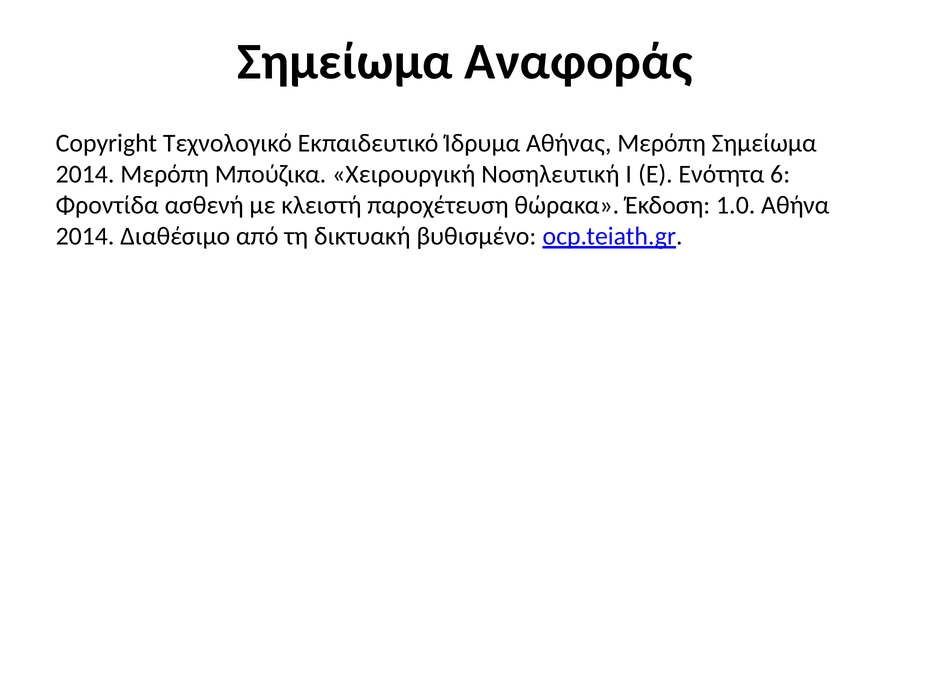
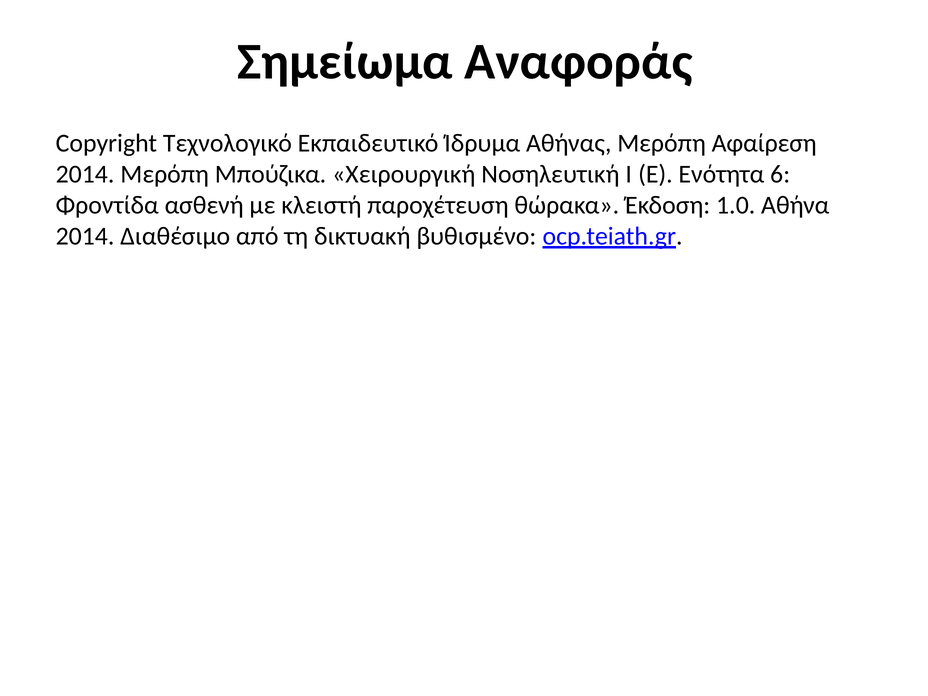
Μερόπη Σημείωμα: Σημείωμα -> Αφαίρεση
